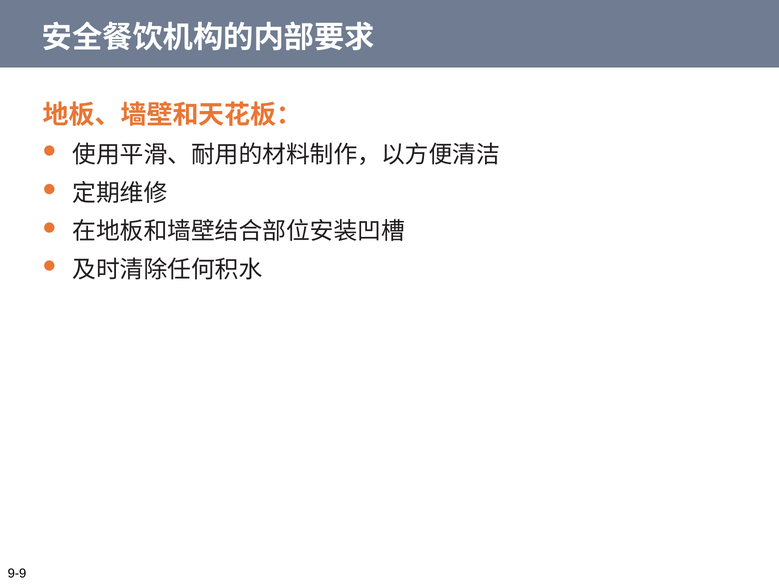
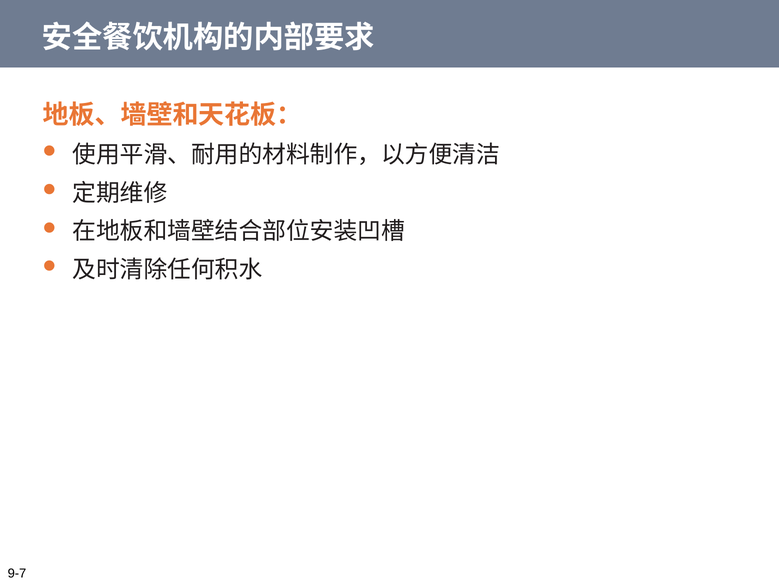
9-9: 9-9 -> 9-7
